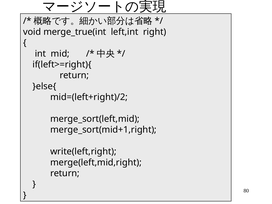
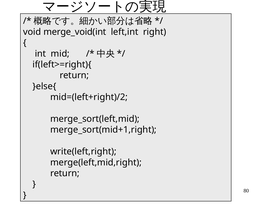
merge_true(int: merge_true(int -> merge_void(int
